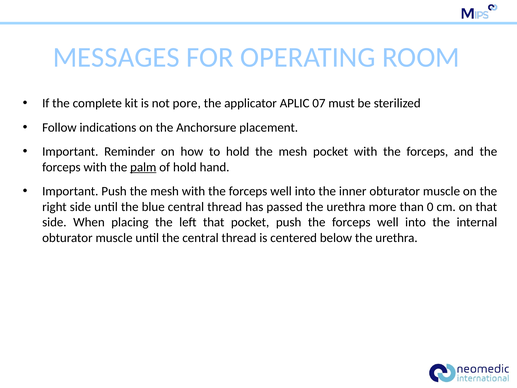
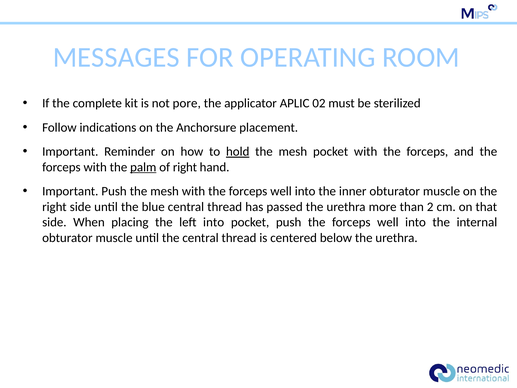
07: 07 -> 02
hold at (238, 152) underline: none -> present
of hold: hold -> right
0: 0 -> 2
left that: that -> into
